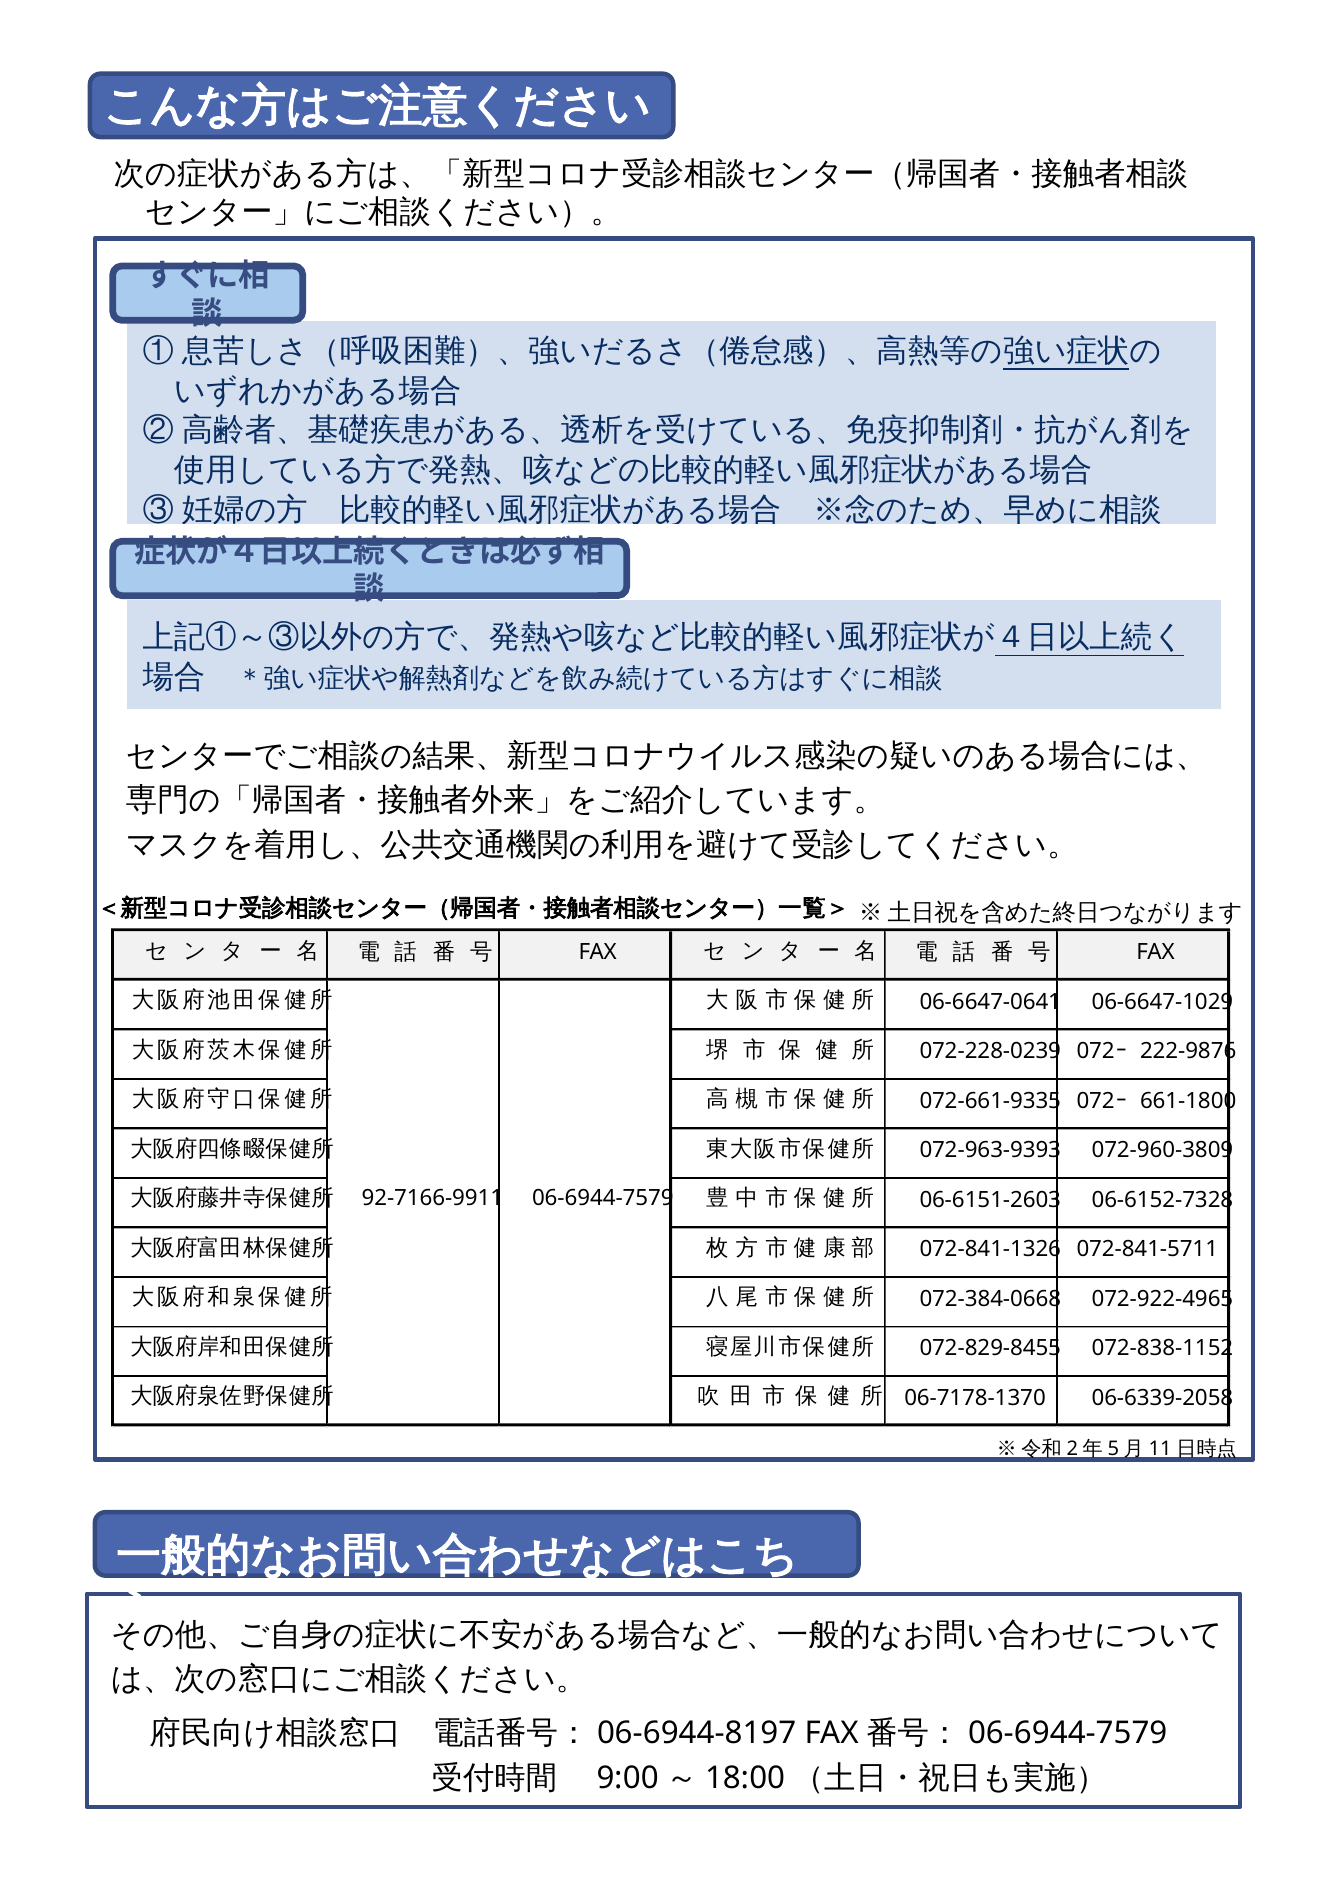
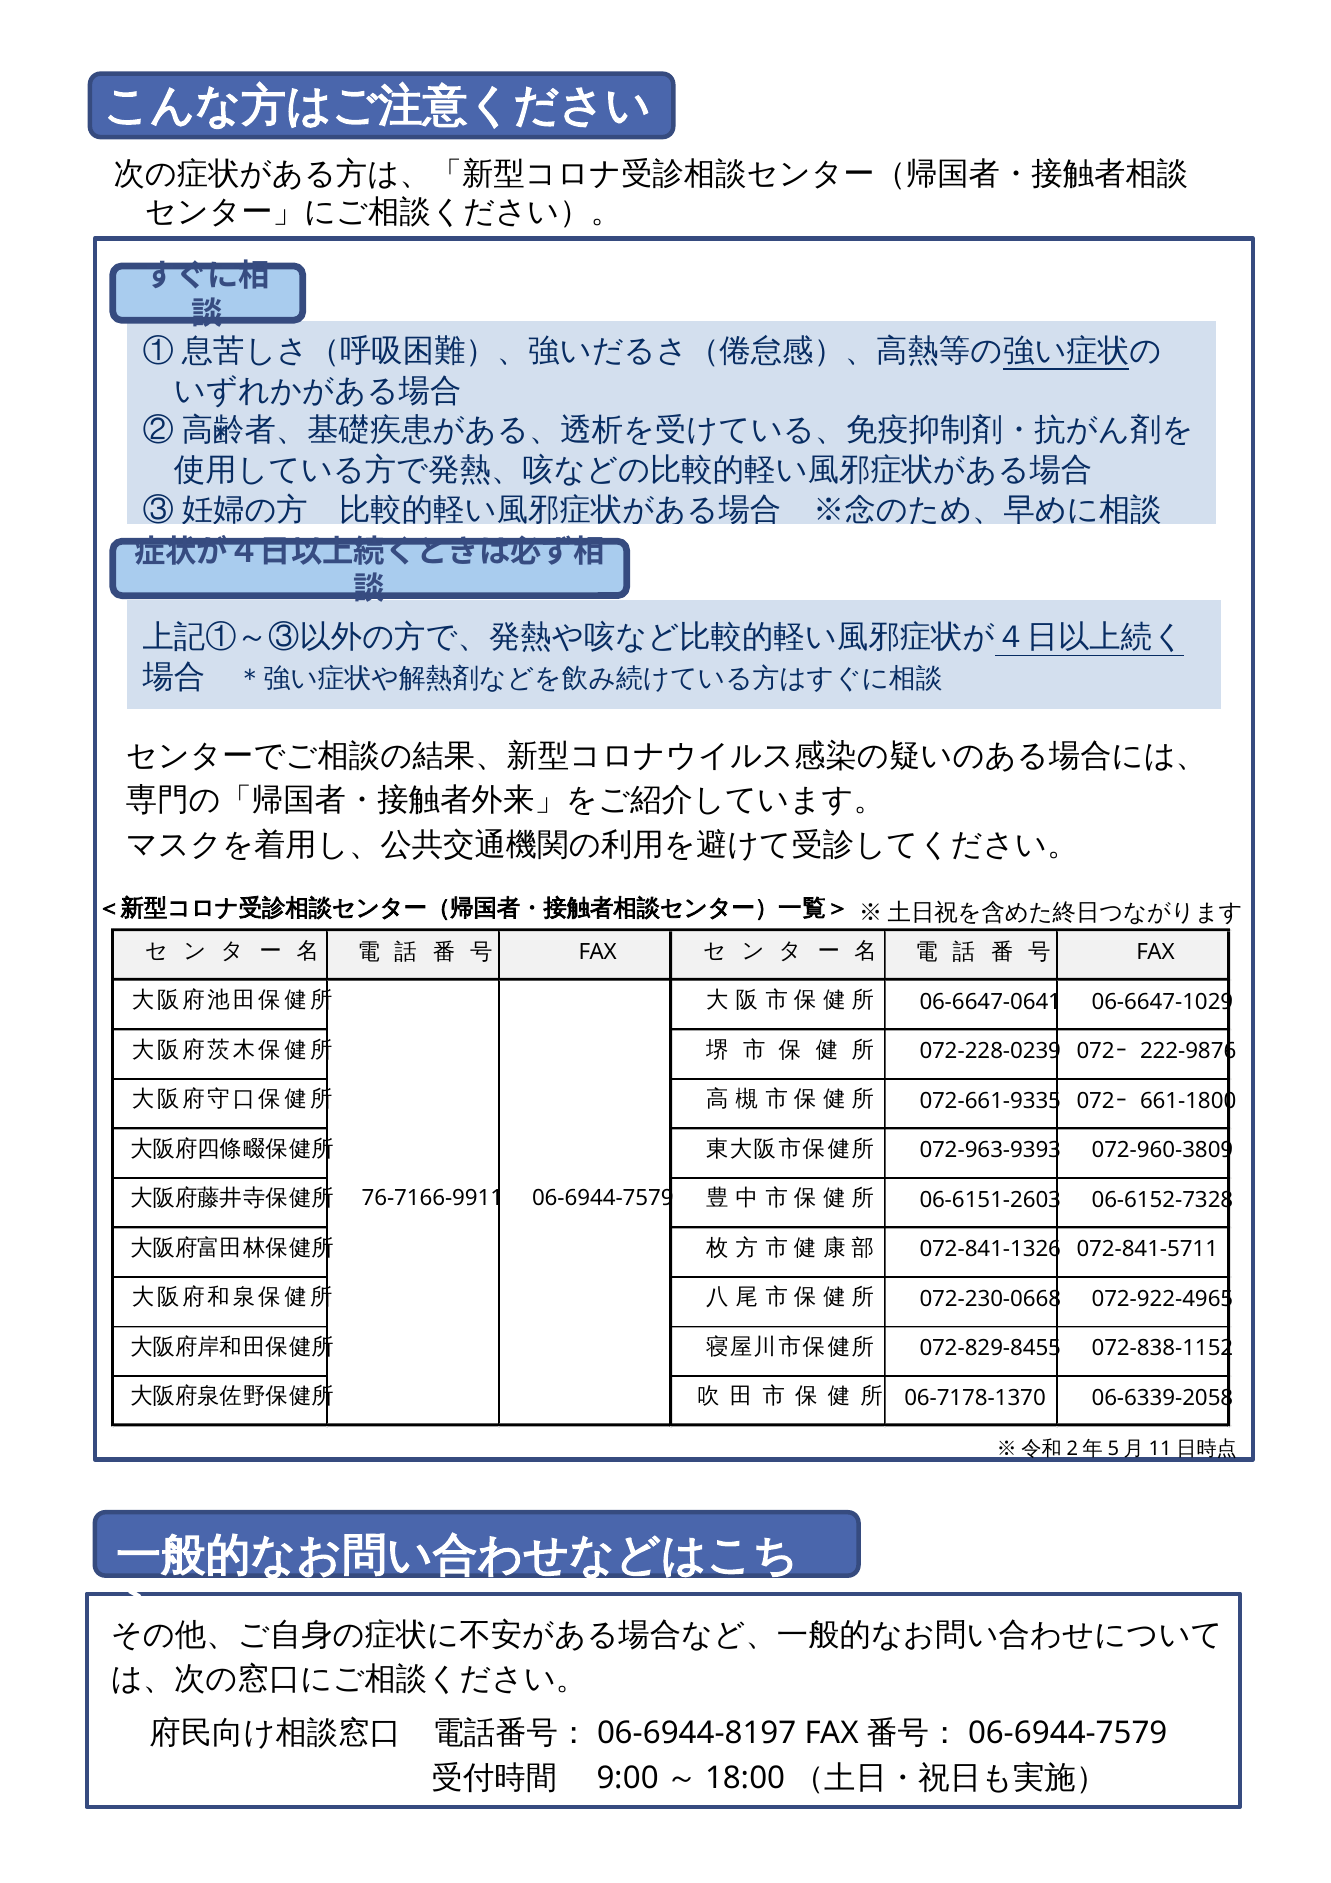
92-7166-9911: 92-7166-9911 -> 76-7166-9911
072-384-0668: 072-384-0668 -> 072-230-0668
